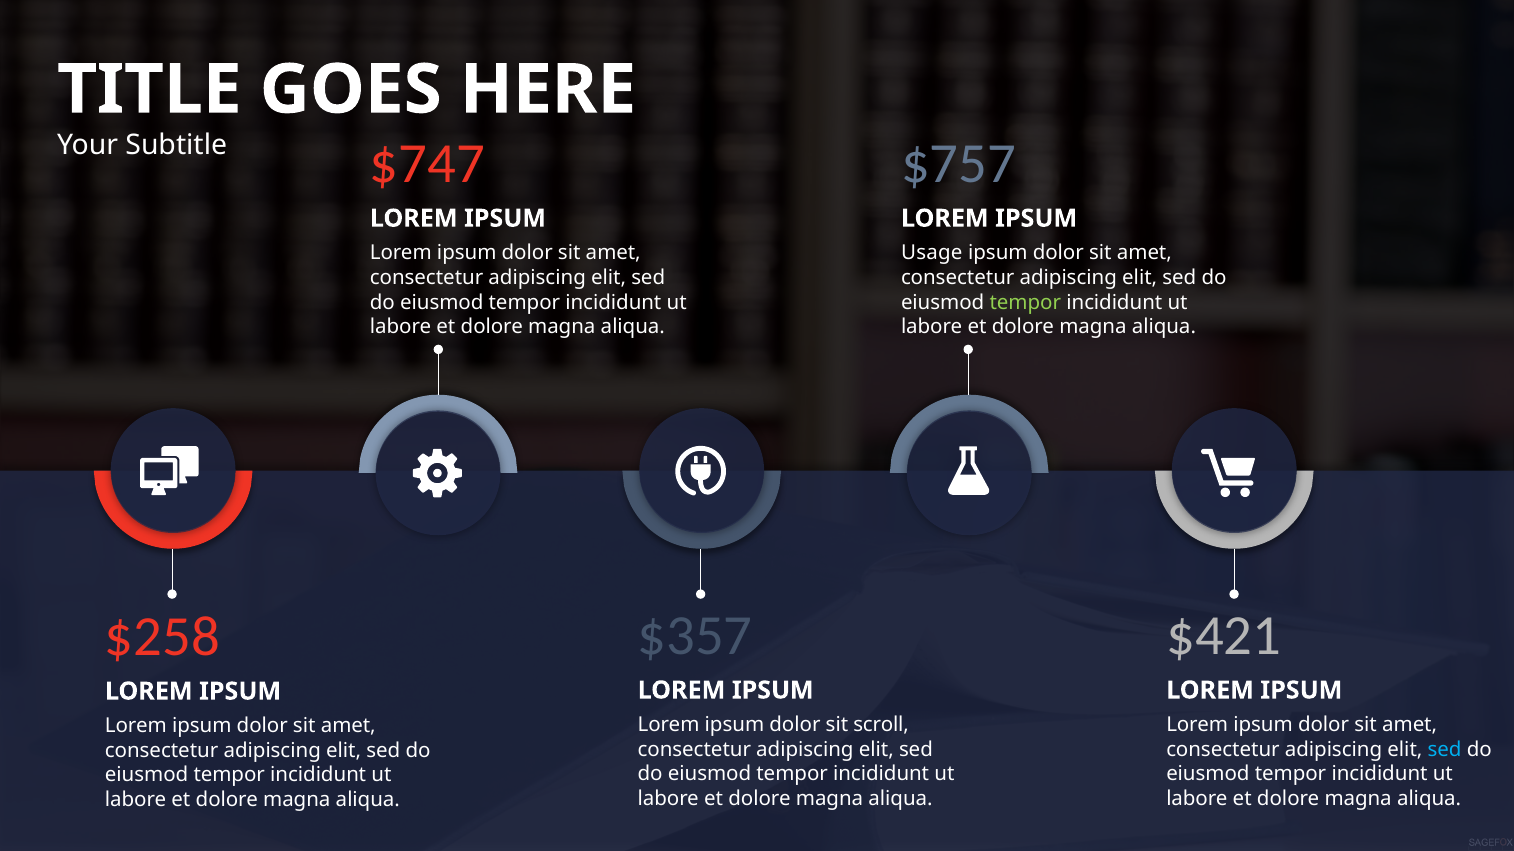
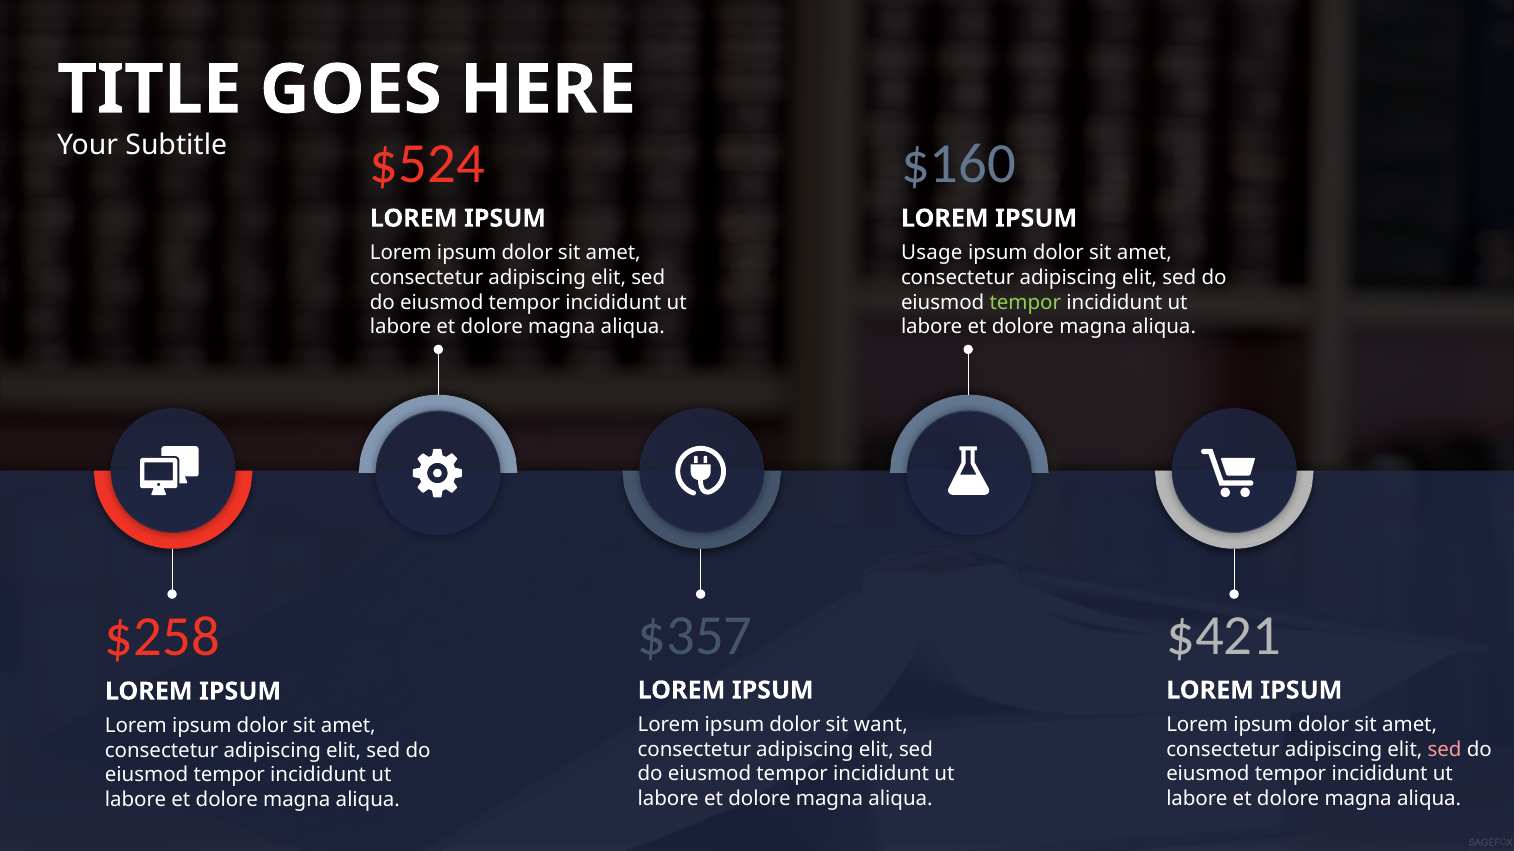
$747: $747 -> $524
$757: $757 -> $160
scroll: scroll -> want
sed at (1445, 750) colour: light blue -> pink
